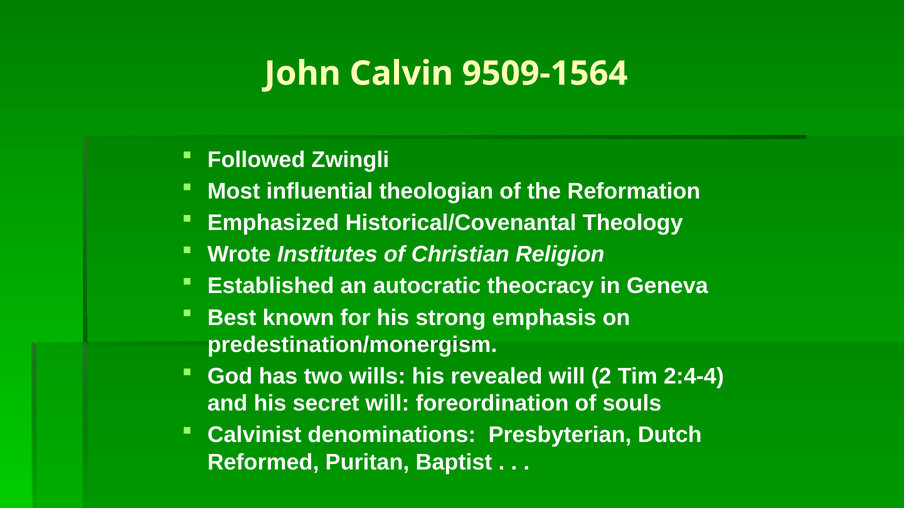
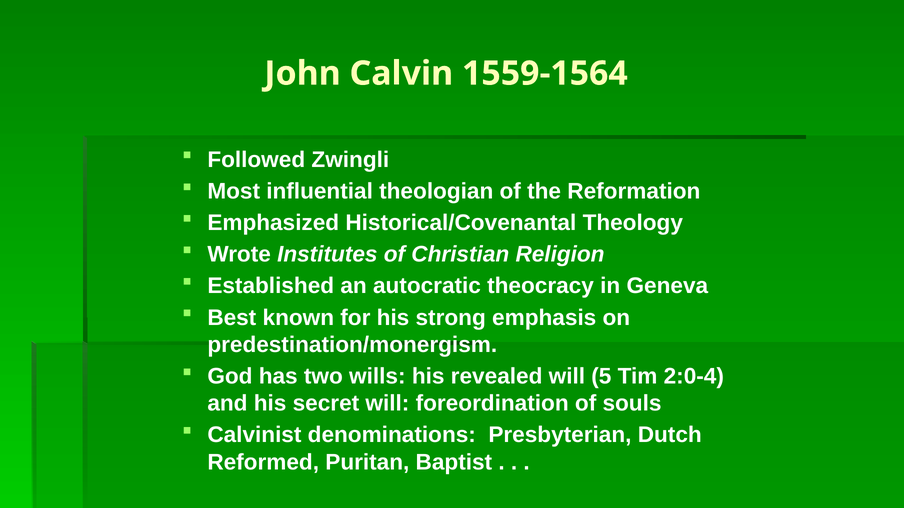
9509-1564: 9509-1564 -> 1559-1564
2: 2 -> 5
2:4-4: 2:4-4 -> 2:0-4
